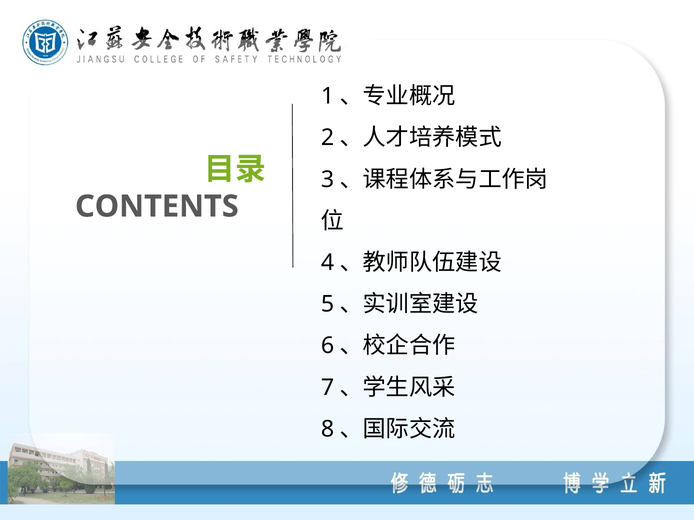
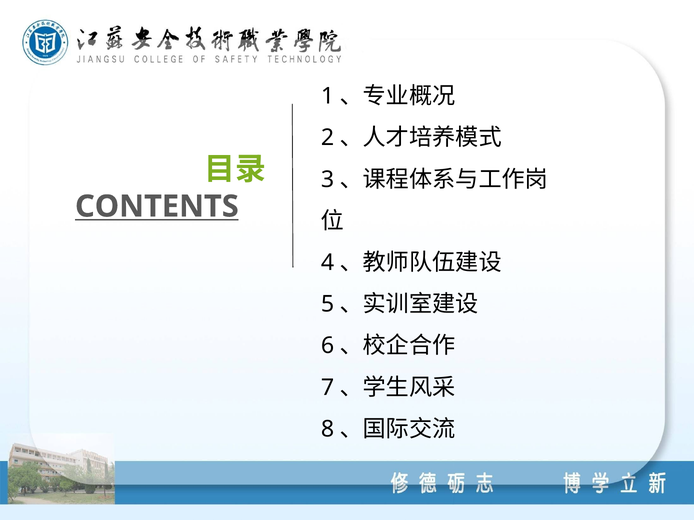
CONTENTS underline: none -> present
